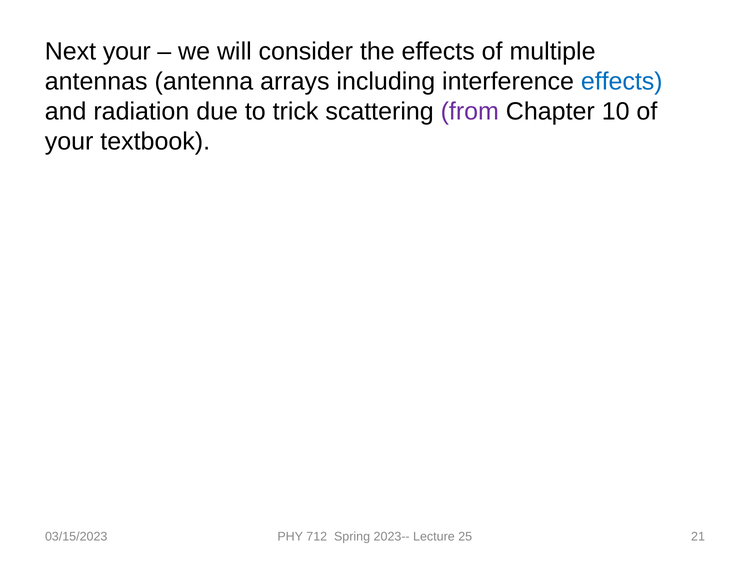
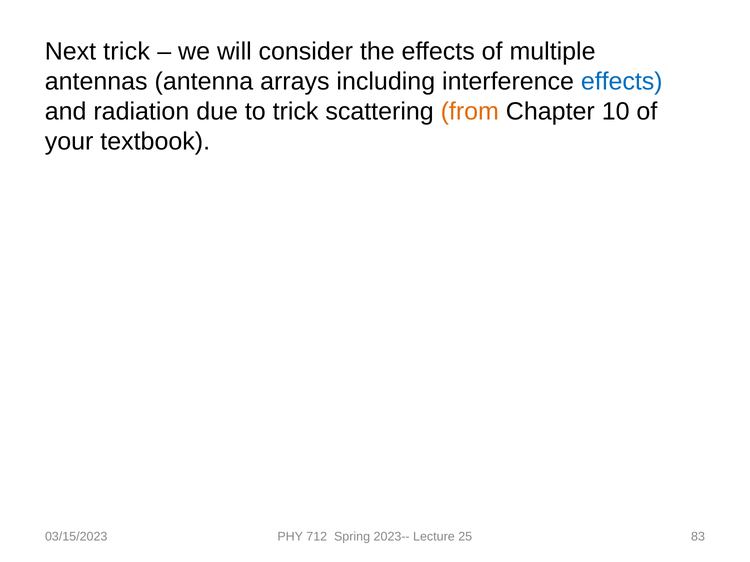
Next your: your -> trick
from colour: purple -> orange
21: 21 -> 83
